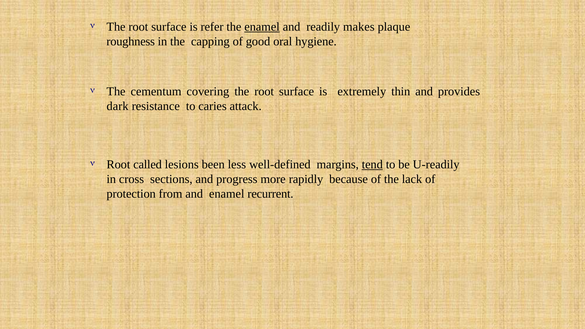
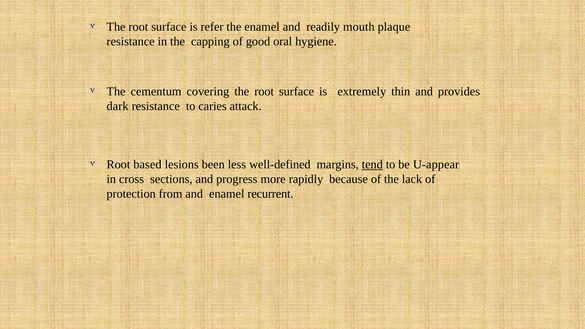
enamel at (262, 27) underline: present -> none
makes: makes -> mouth
roughness at (131, 42): roughness -> resistance
called: called -> based
U-readily: U-readily -> U-appear
